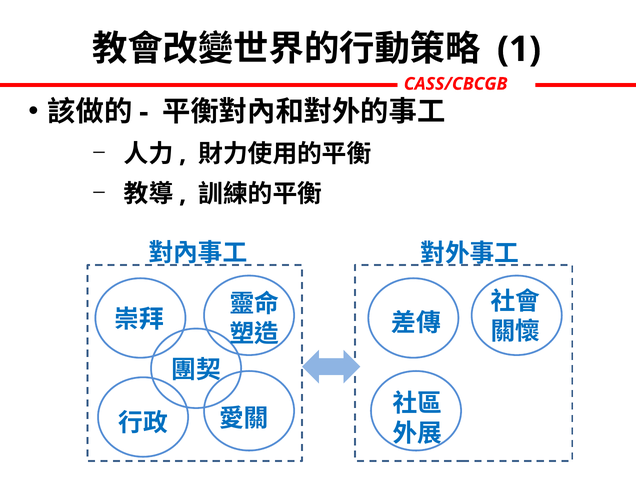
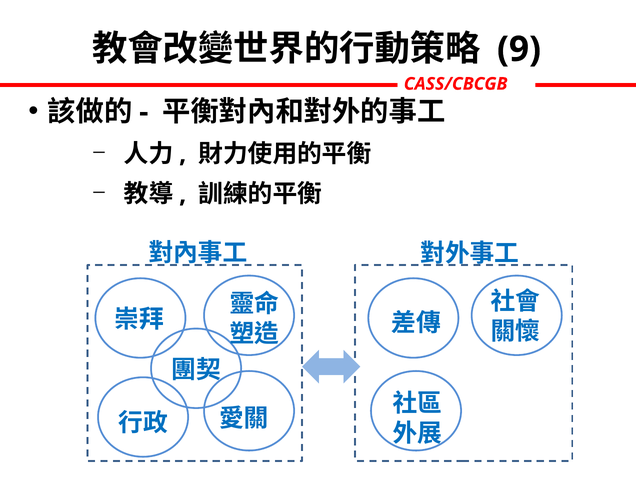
1: 1 -> 9
